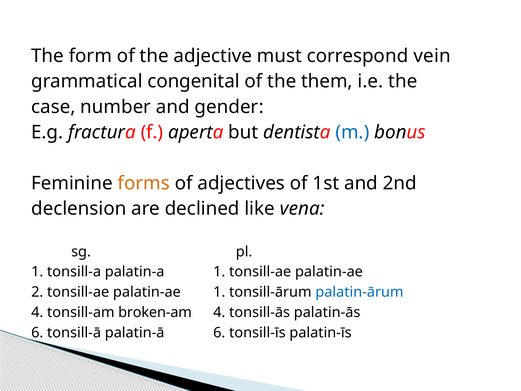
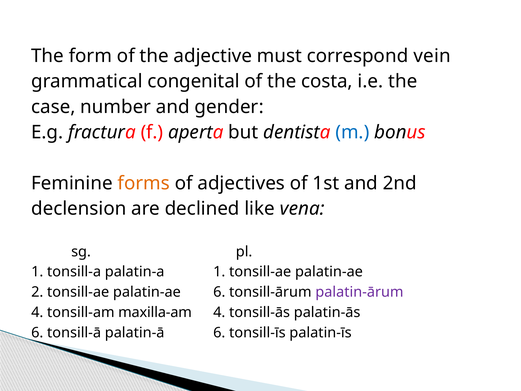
them: them -> costa
palatin-ae 1: 1 -> 6
palatin-ārum colour: blue -> purple
broken-am: broken-am -> maxilla-am
